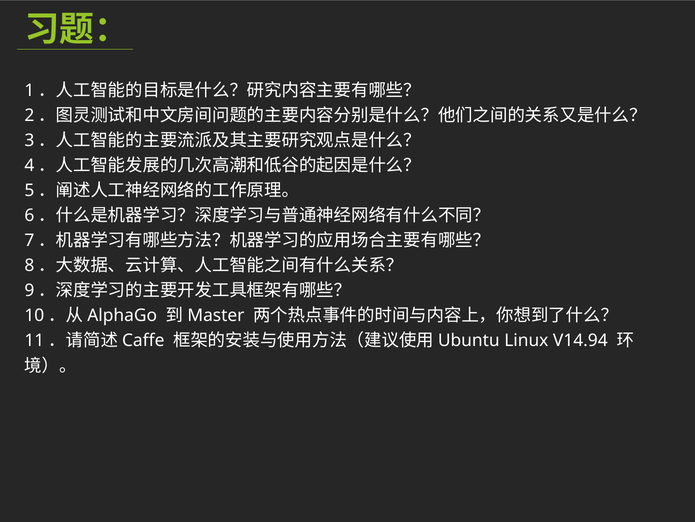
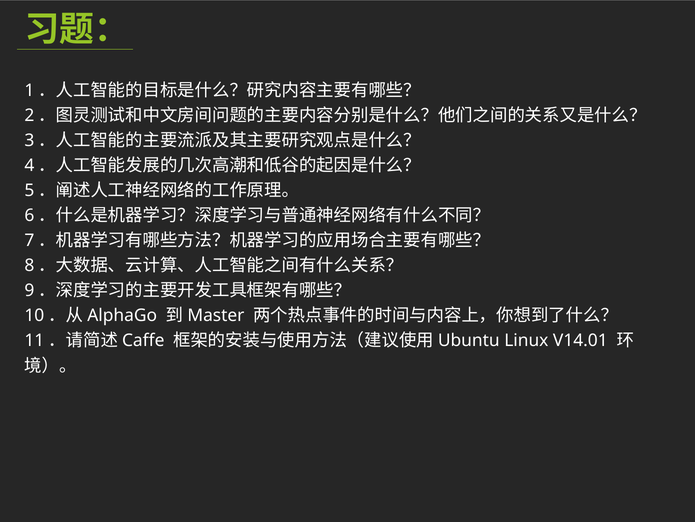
V14.94: V14.94 -> V14.01
